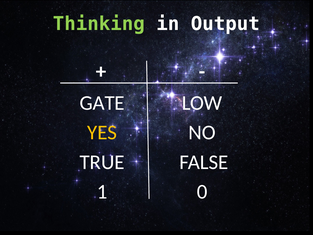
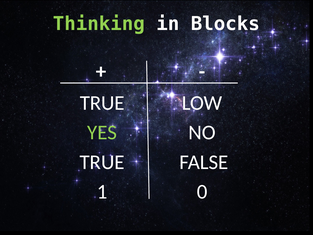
Output: Output -> Blocks
GATE at (102, 103): GATE -> TRUE
YES colour: yellow -> light green
